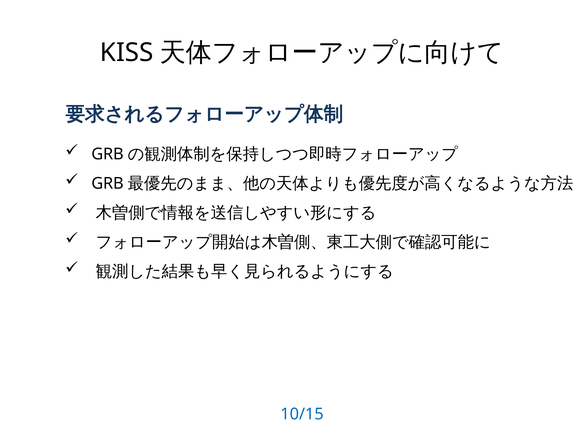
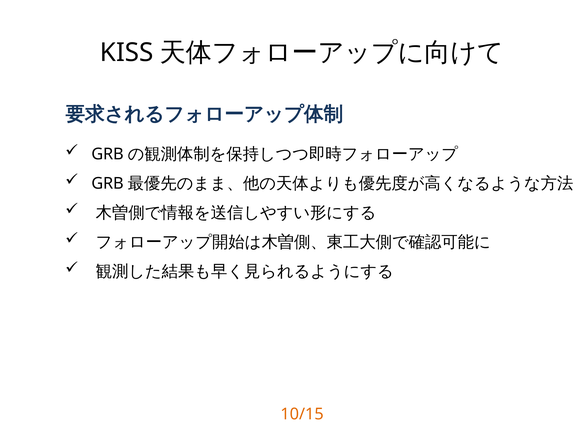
10/15 colour: blue -> orange
